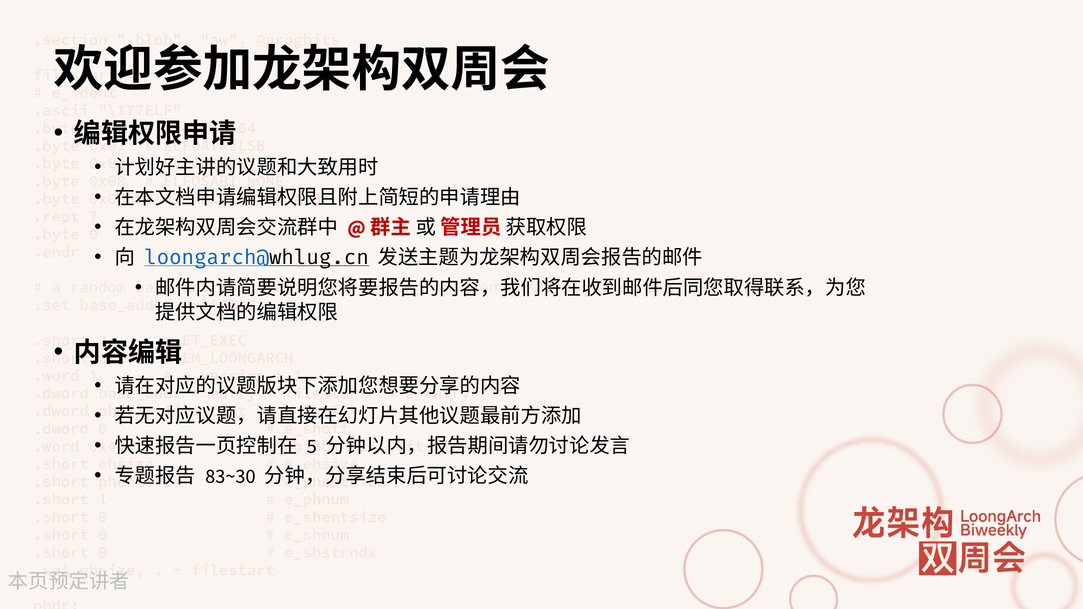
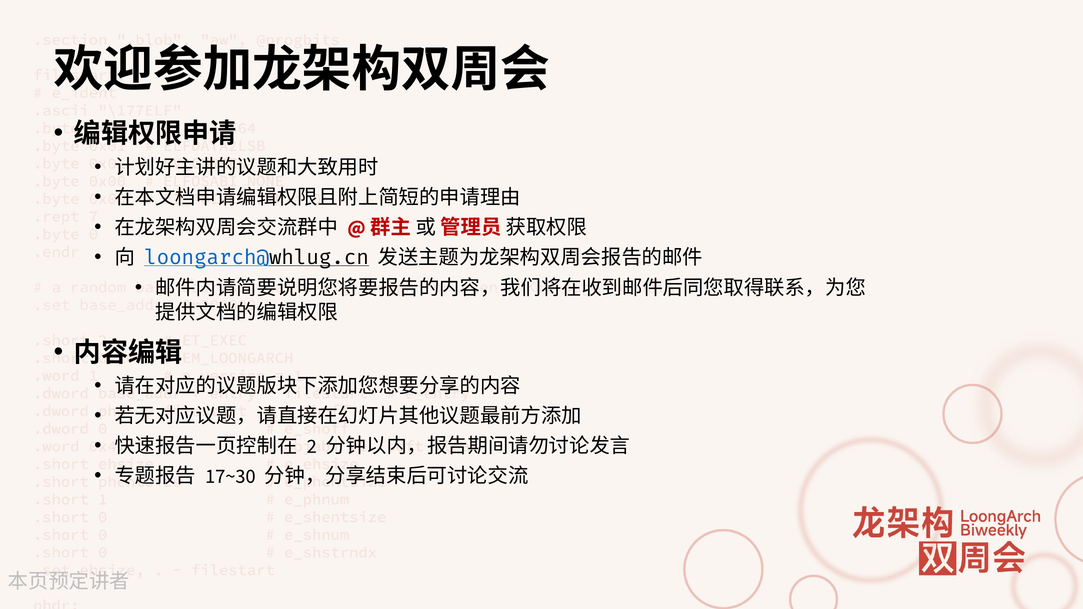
5: 5 -> 2
83~30: 83~30 -> 17~30
